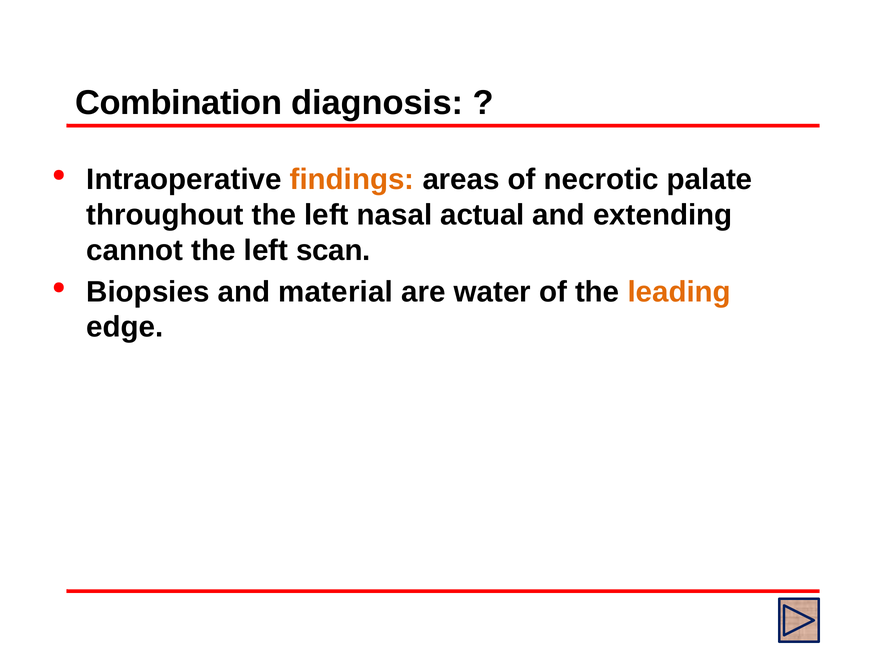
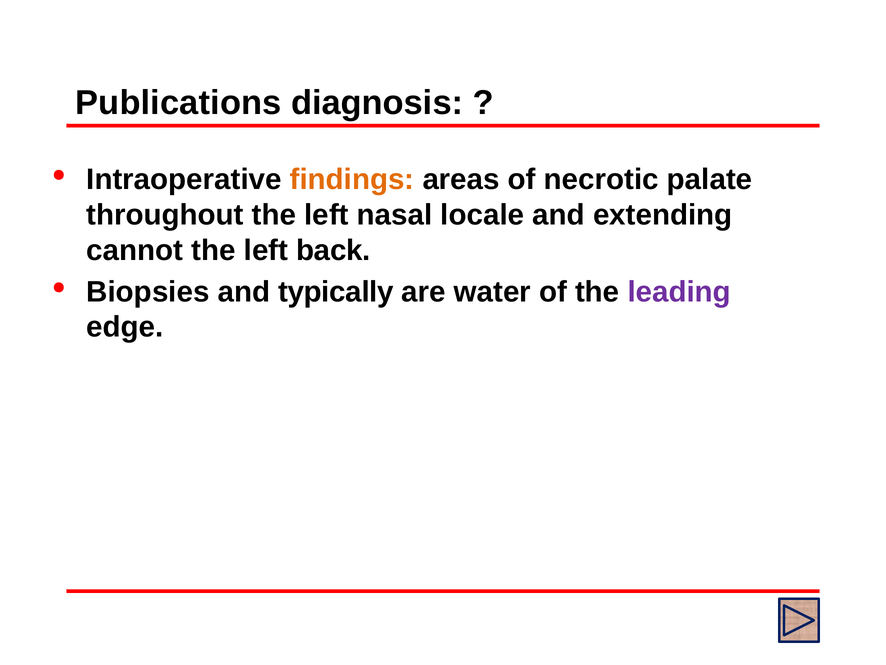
Combination: Combination -> Publications
actual: actual -> locale
scan: scan -> back
material: material -> typically
leading colour: orange -> purple
